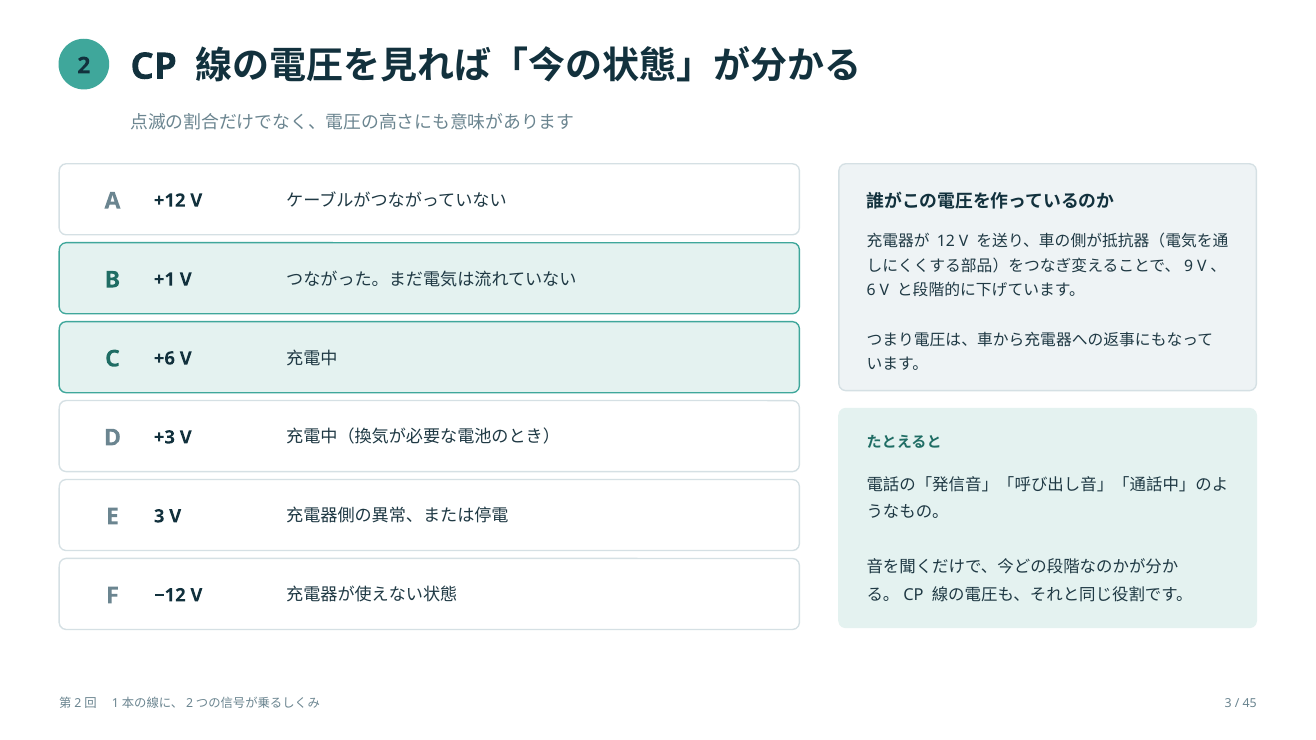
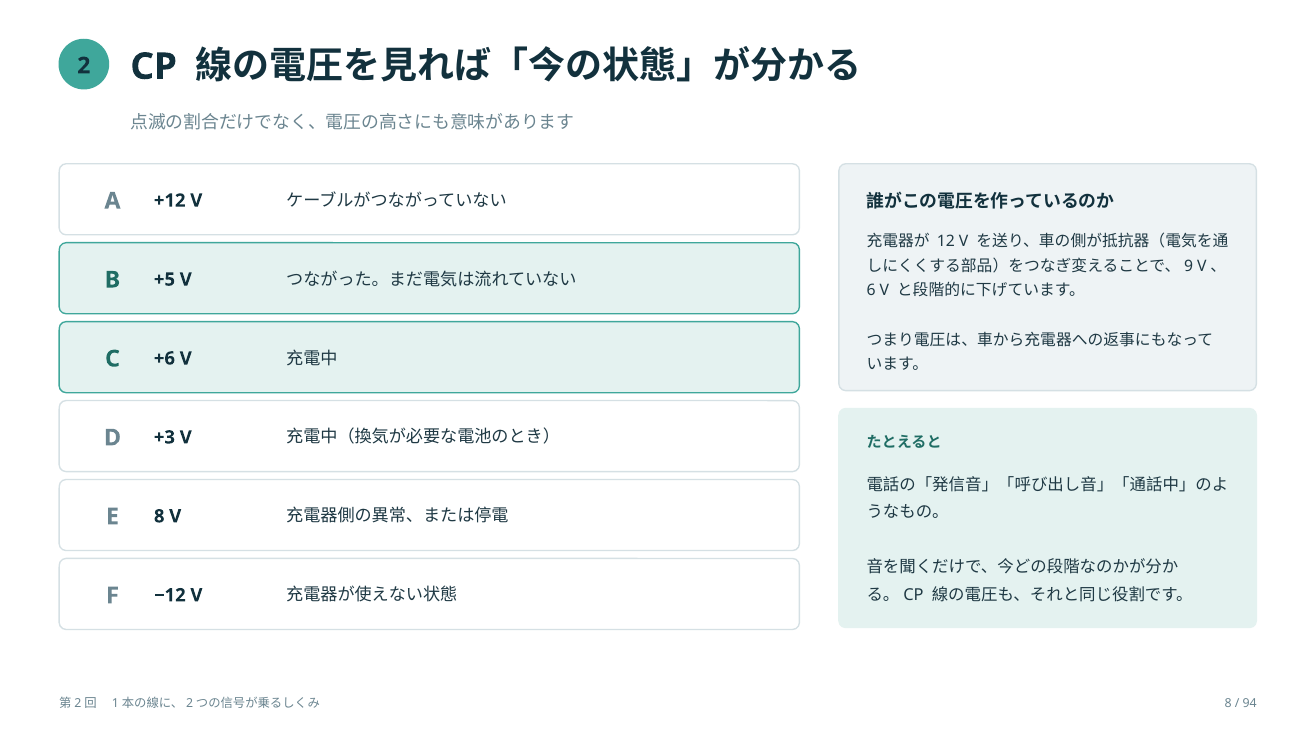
+1: +1 -> +5
E 3: 3 -> 8
3 at (1228, 704): 3 -> 8
45: 45 -> 94
